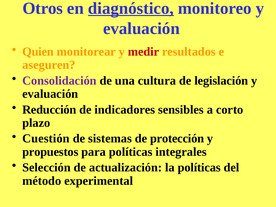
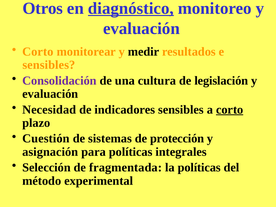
Quien at (38, 52): Quien -> Corto
medir colour: red -> black
aseguren at (49, 65): aseguren -> sensibles
Reducción: Reducción -> Necesidad
corto at (230, 110) underline: none -> present
propuestos: propuestos -> asignación
actualización: actualización -> fragmentada
